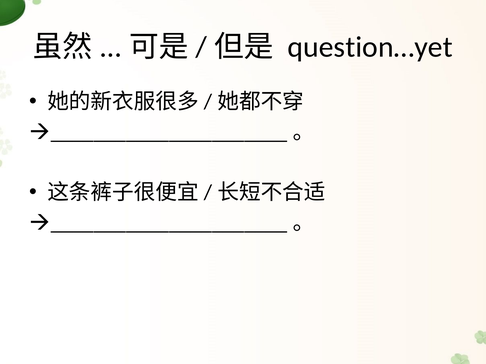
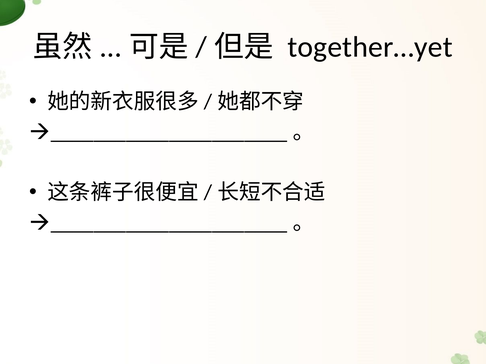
question…yet: question…yet -> together…yet
